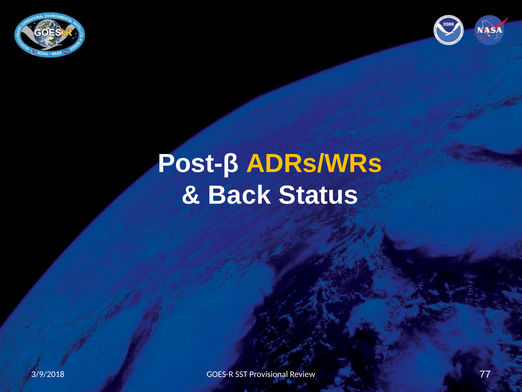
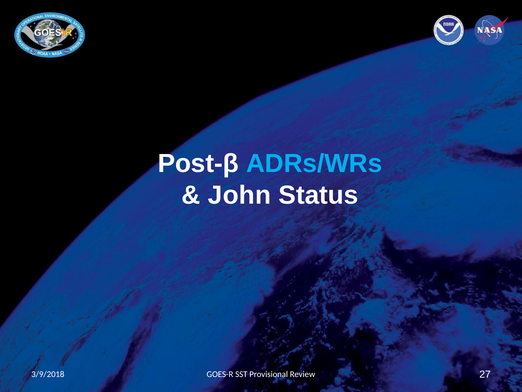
ADRs/WRs colour: yellow -> light blue
Back: Back -> John
77: 77 -> 27
